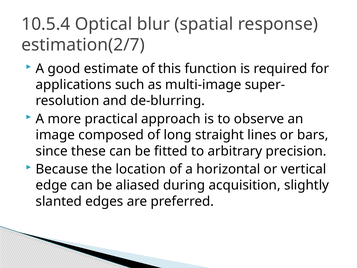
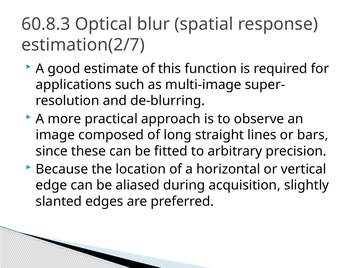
10.5.4: 10.5.4 -> 60.8.3
